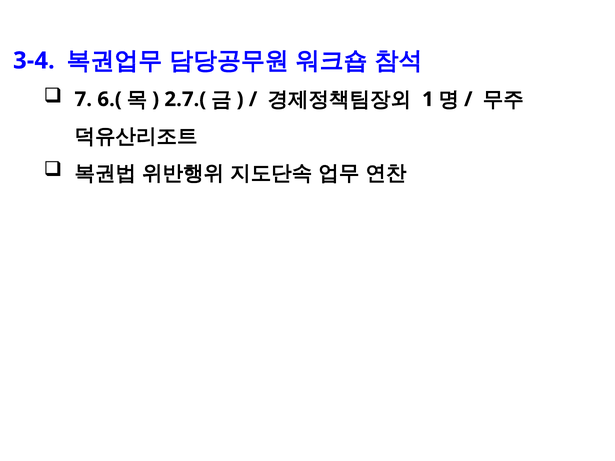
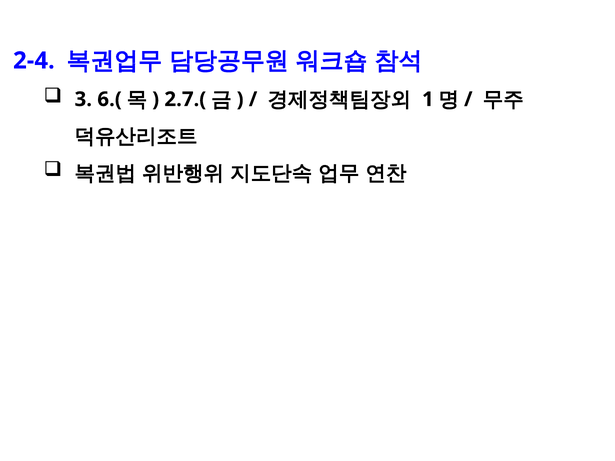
3-4: 3-4 -> 2-4
7: 7 -> 3
